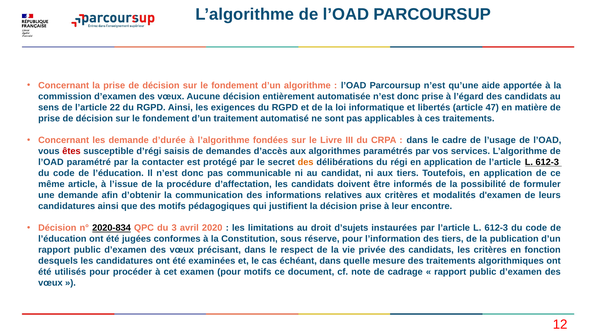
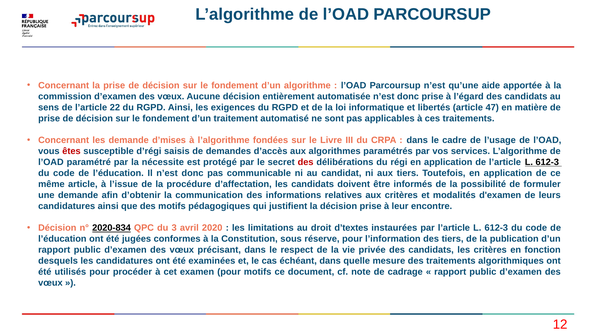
d’durée: d’durée -> d’mises
contacter: contacter -> nécessite
des at (306, 162) colour: orange -> red
d’sujets: d’sujets -> d’textes
